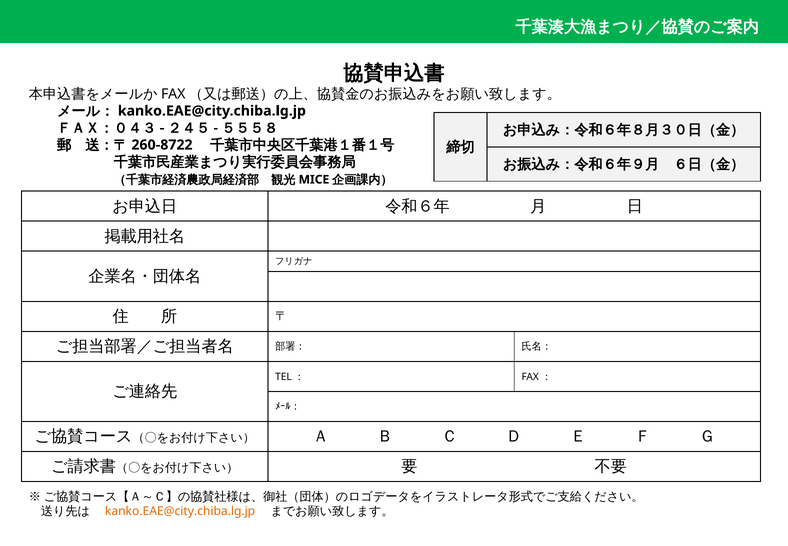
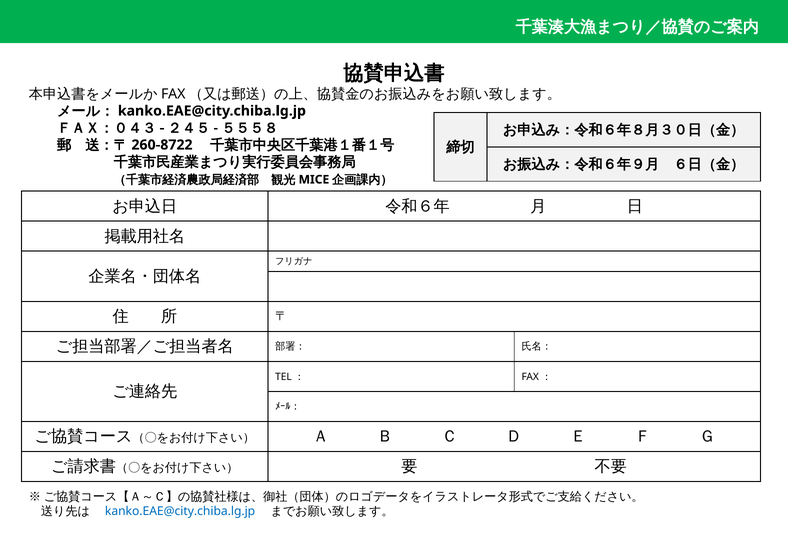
kanko.EAE@city.chiba.lg.jp at (180, 511) colour: orange -> blue
